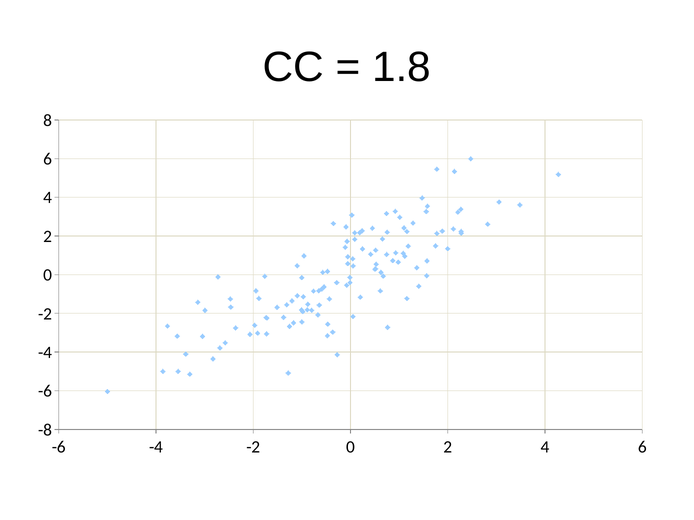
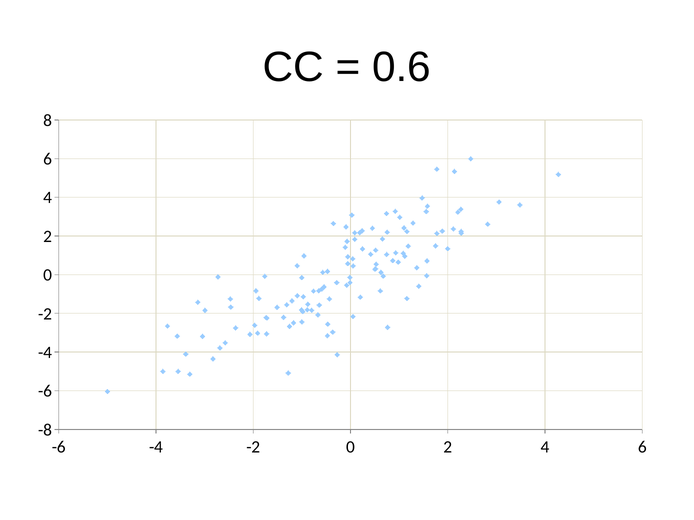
1.8: 1.8 -> 0.6
